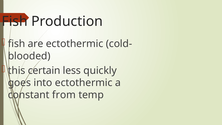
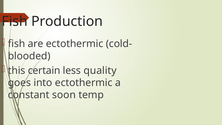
quickly: quickly -> quality
from: from -> soon
